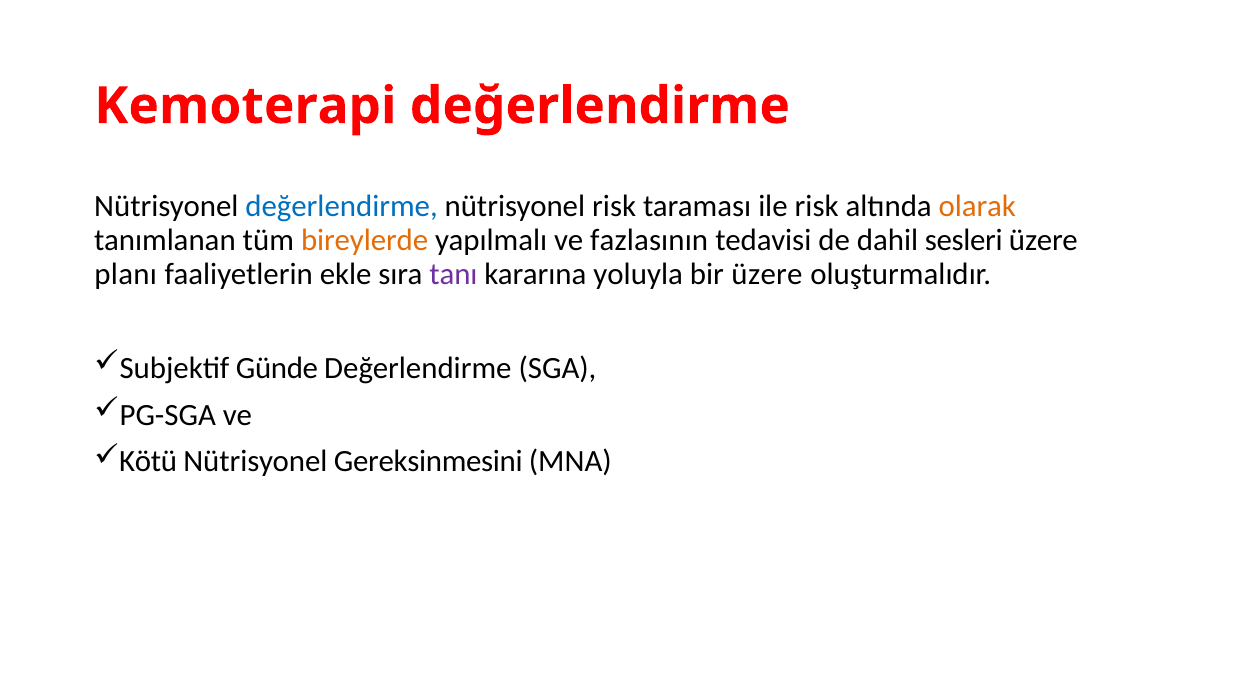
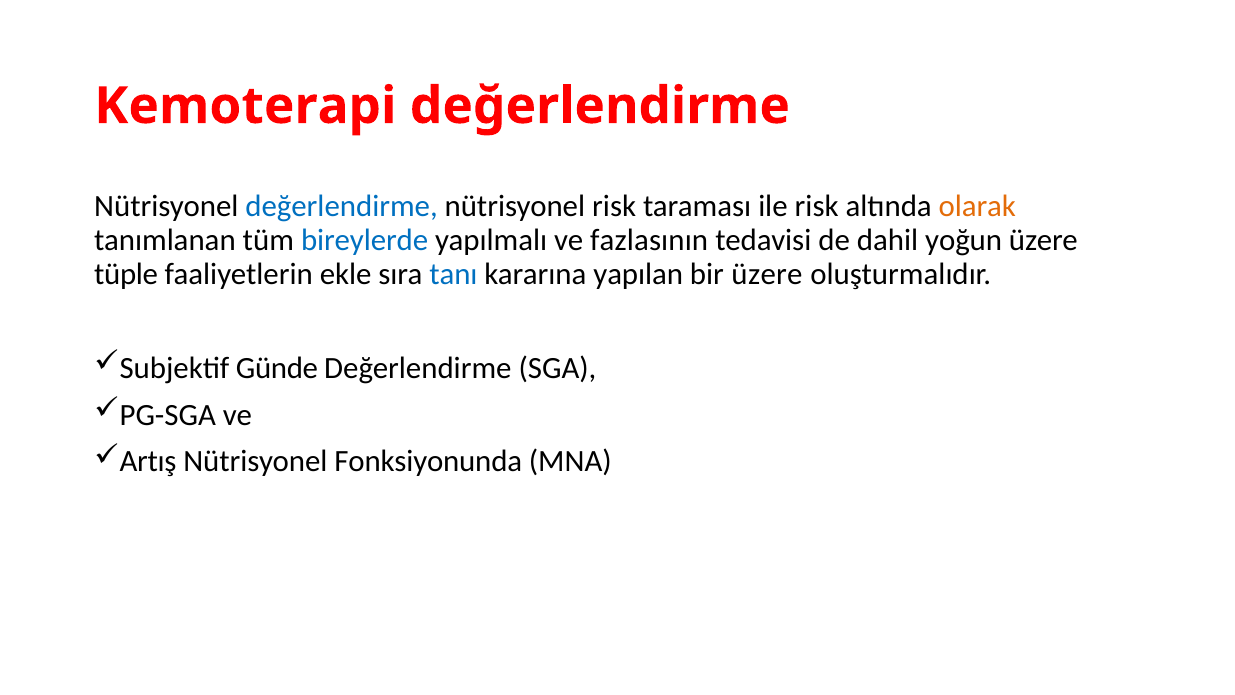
bireylerde colour: orange -> blue
sesleri: sesleri -> yoğun
planı: planı -> tüple
tanı colour: purple -> blue
yoluyla: yoluyla -> yapılan
Kötü: Kötü -> Artış
Gereksinmesini: Gereksinmesini -> Fonksiyonunda
